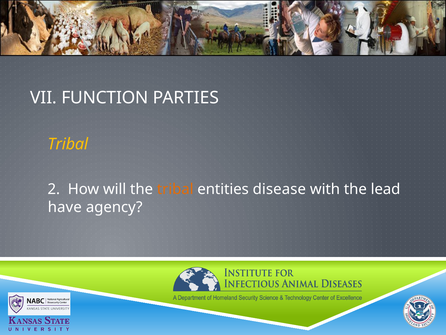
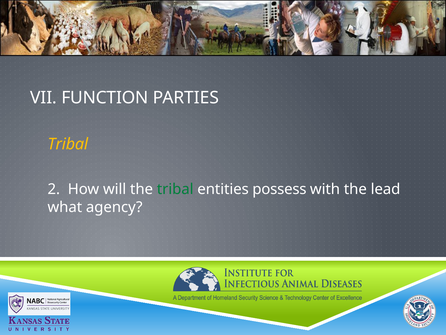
tribal at (175, 189) colour: orange -> green
disease: disease -> possess
have: have -> what
